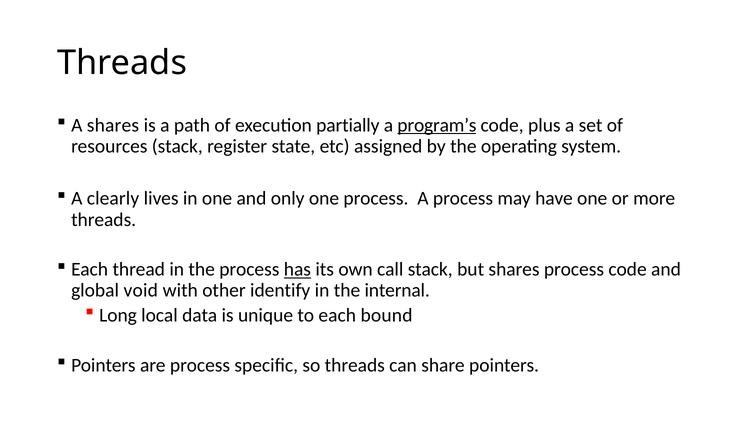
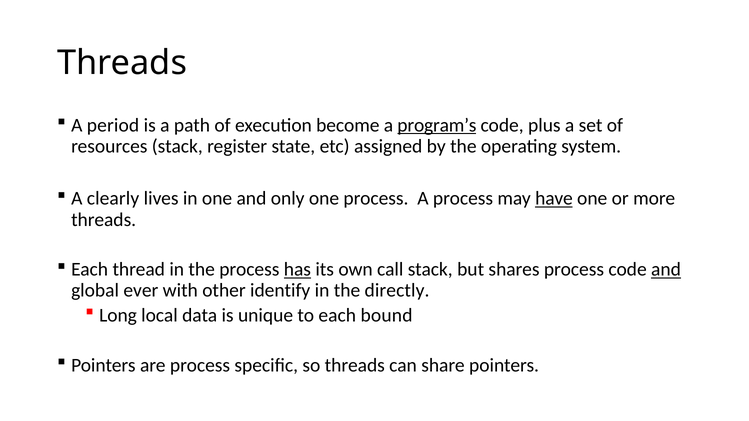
A shares: shares -> period
partially: partially -> become
have underline: none -> present
and at (666, 270) underline: none -> present
void: void -> ever
internal: internal -> directly
